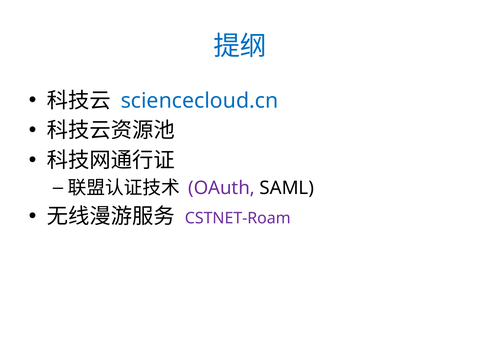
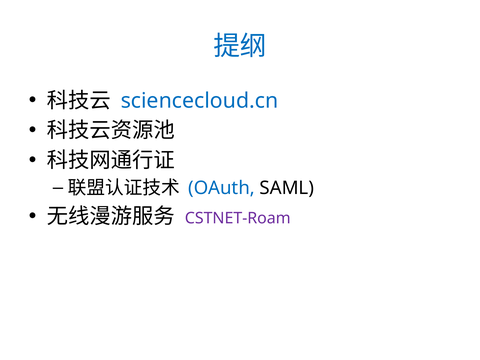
OAuth colour: purple -> blue
